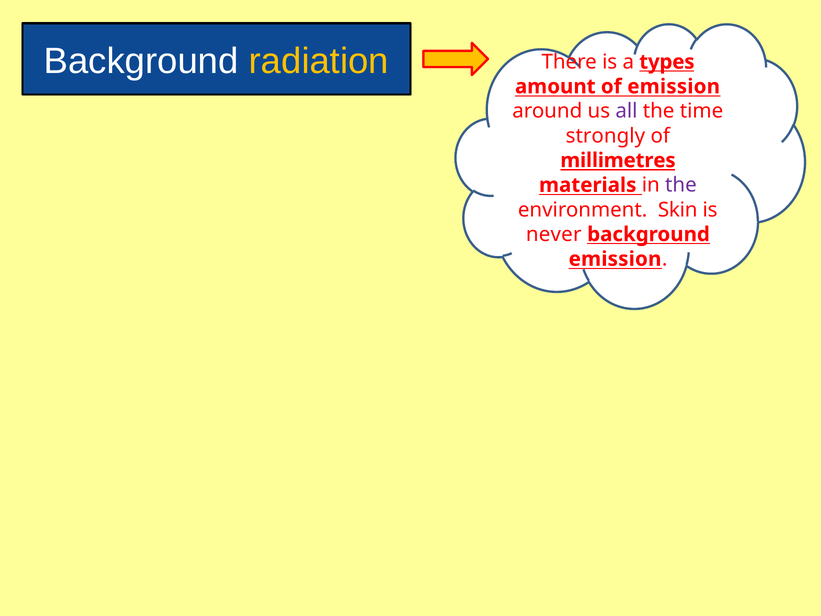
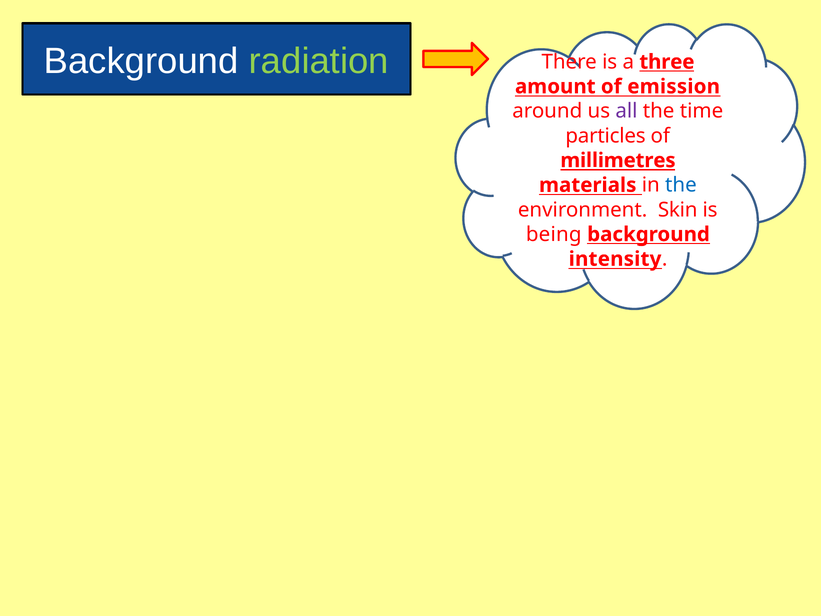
radiation colour: yellow -> light green
types: types -> three
strongly: strongly -> particles
the at (681, 185) colour: purple -> blue
never: never -> being
emission at (615, 259): emission -> intensity
